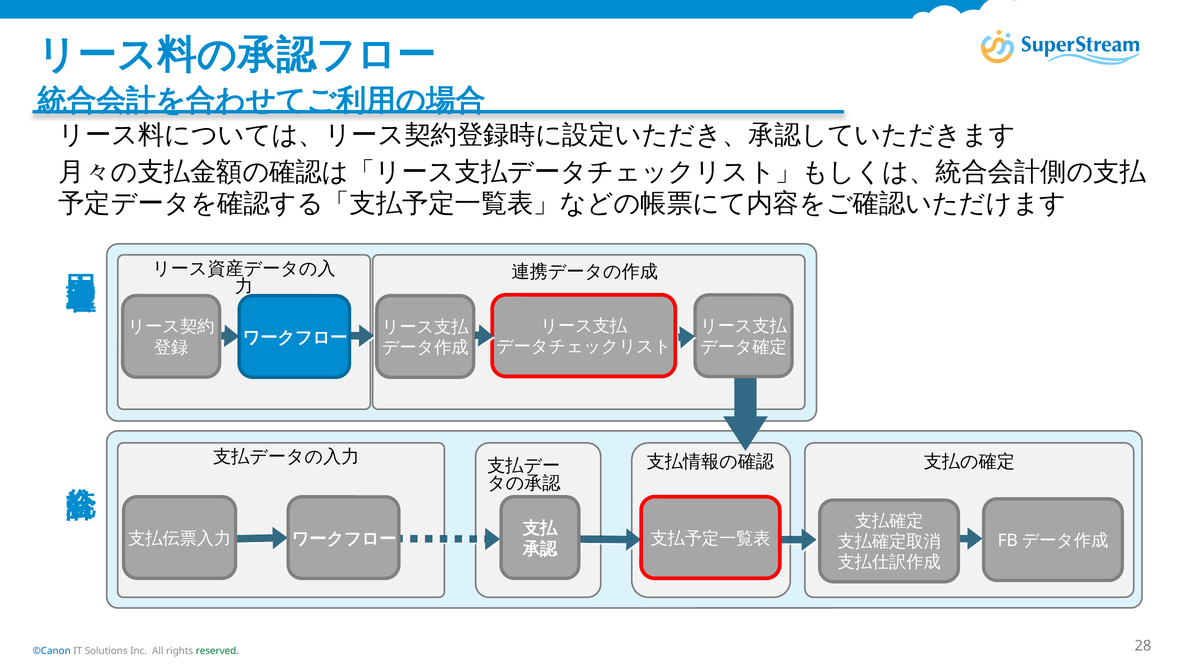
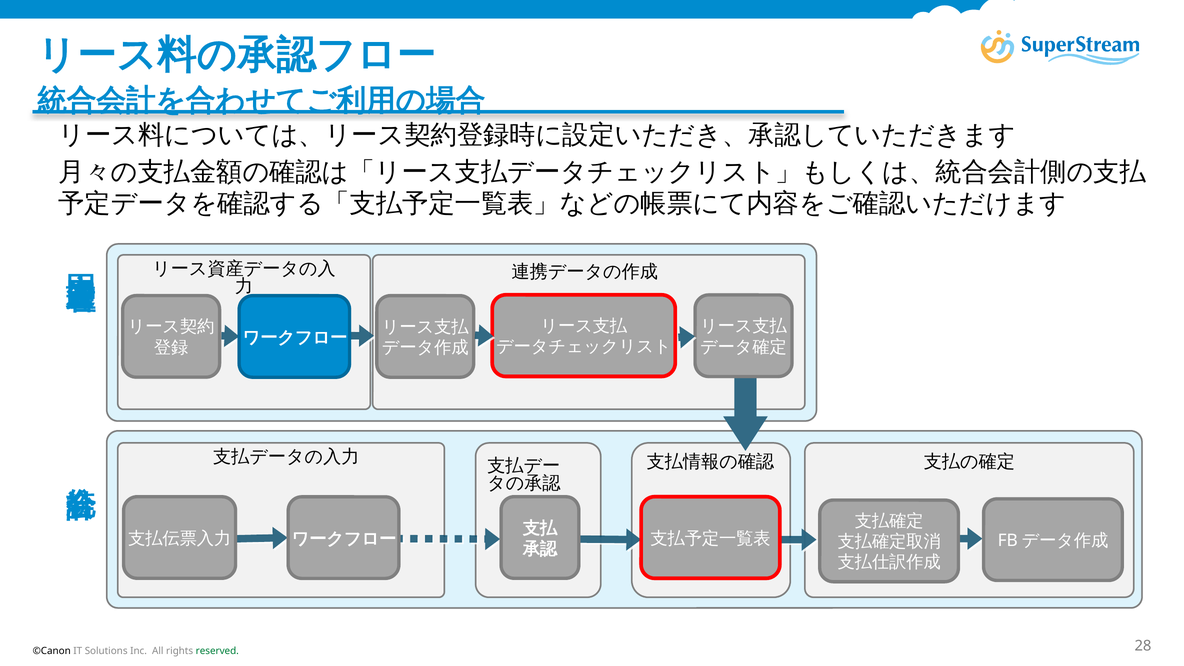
©Canon colour: blue -> black
